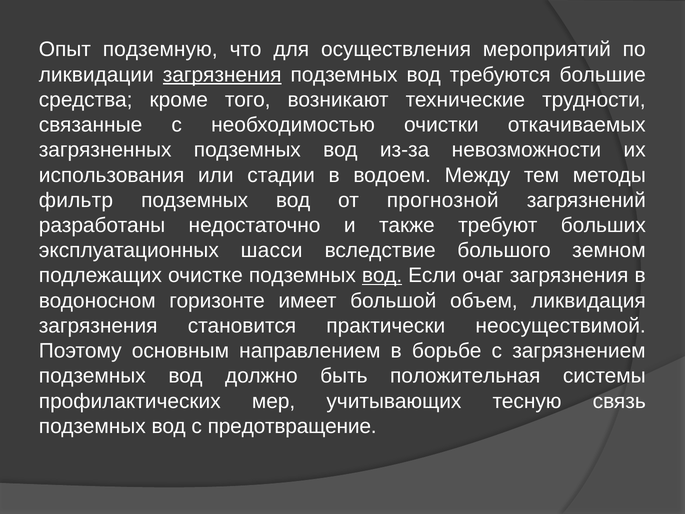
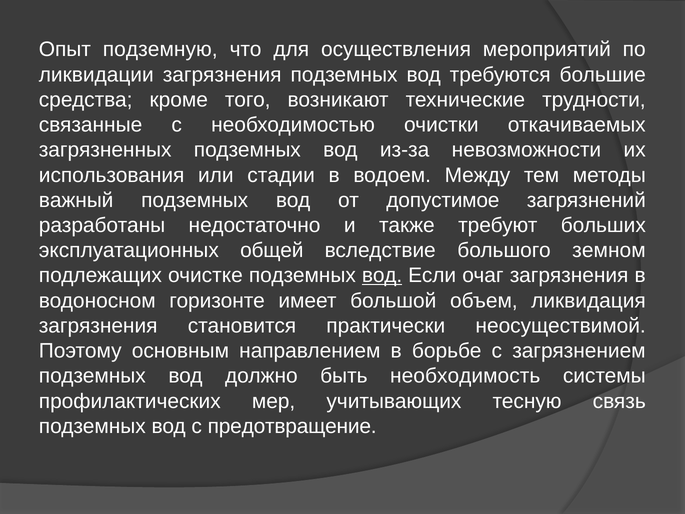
загрязнения at (222, 75) underline: present -> none
фильтр: фильтр -> важный
прогнозной: прогнозной -> допустимое
шасси: шасси -> общей
положительная: положительная -> необходимость
